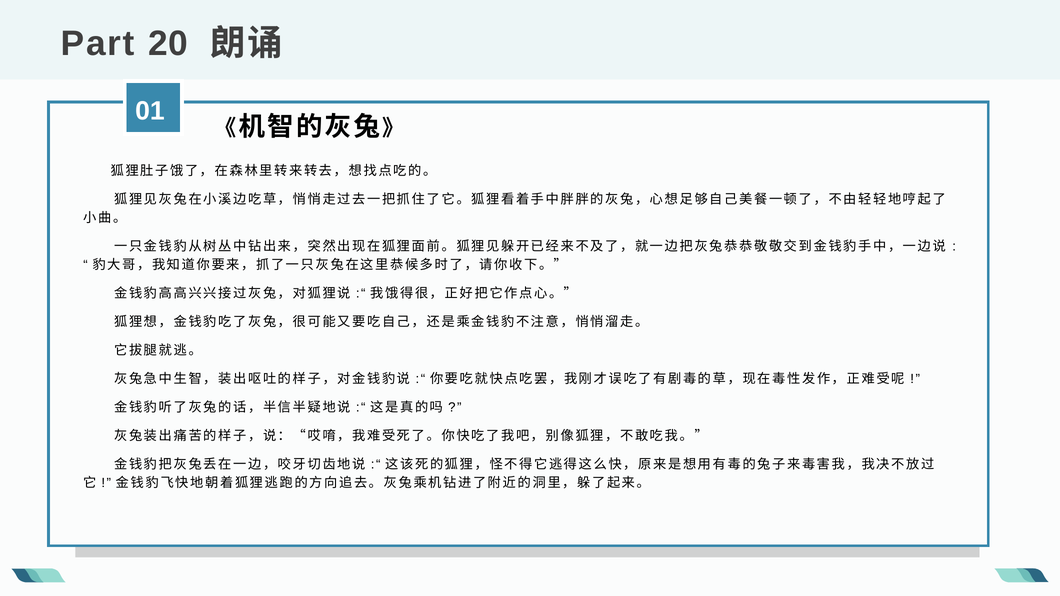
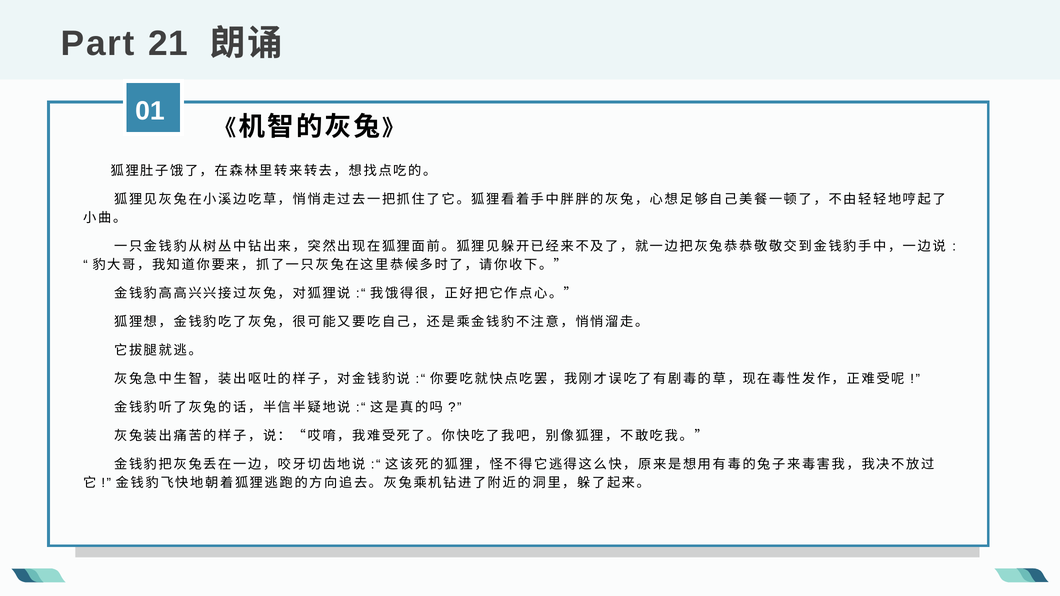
20: 20 -> 21
